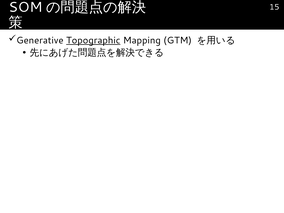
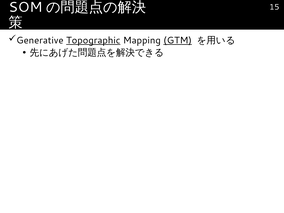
GTM underline: none -> present
